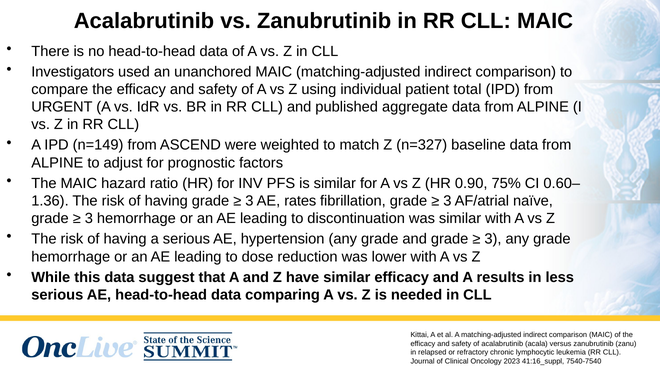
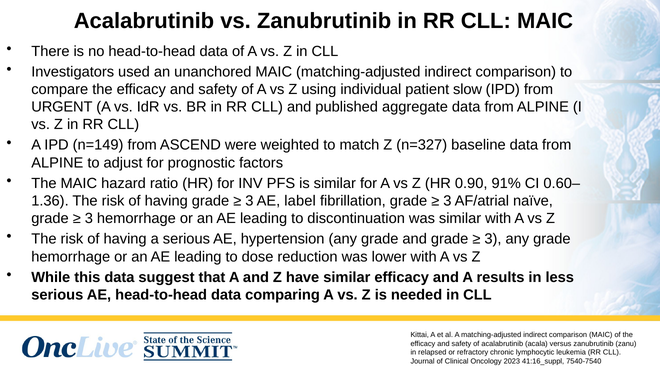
total: total -> slow
75%: 75% -> 91%
rates: rates -> label
